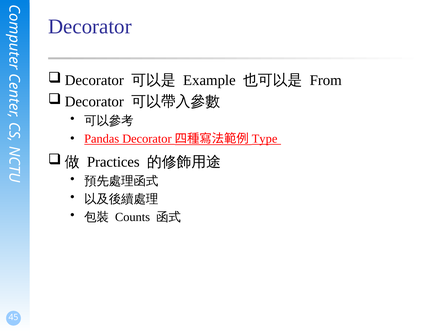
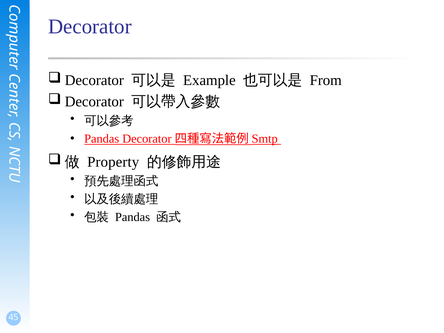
Type: Type -> Smtp
Practices: Practices -> Property
Counts at (133, 217): Counts -> Pandas
